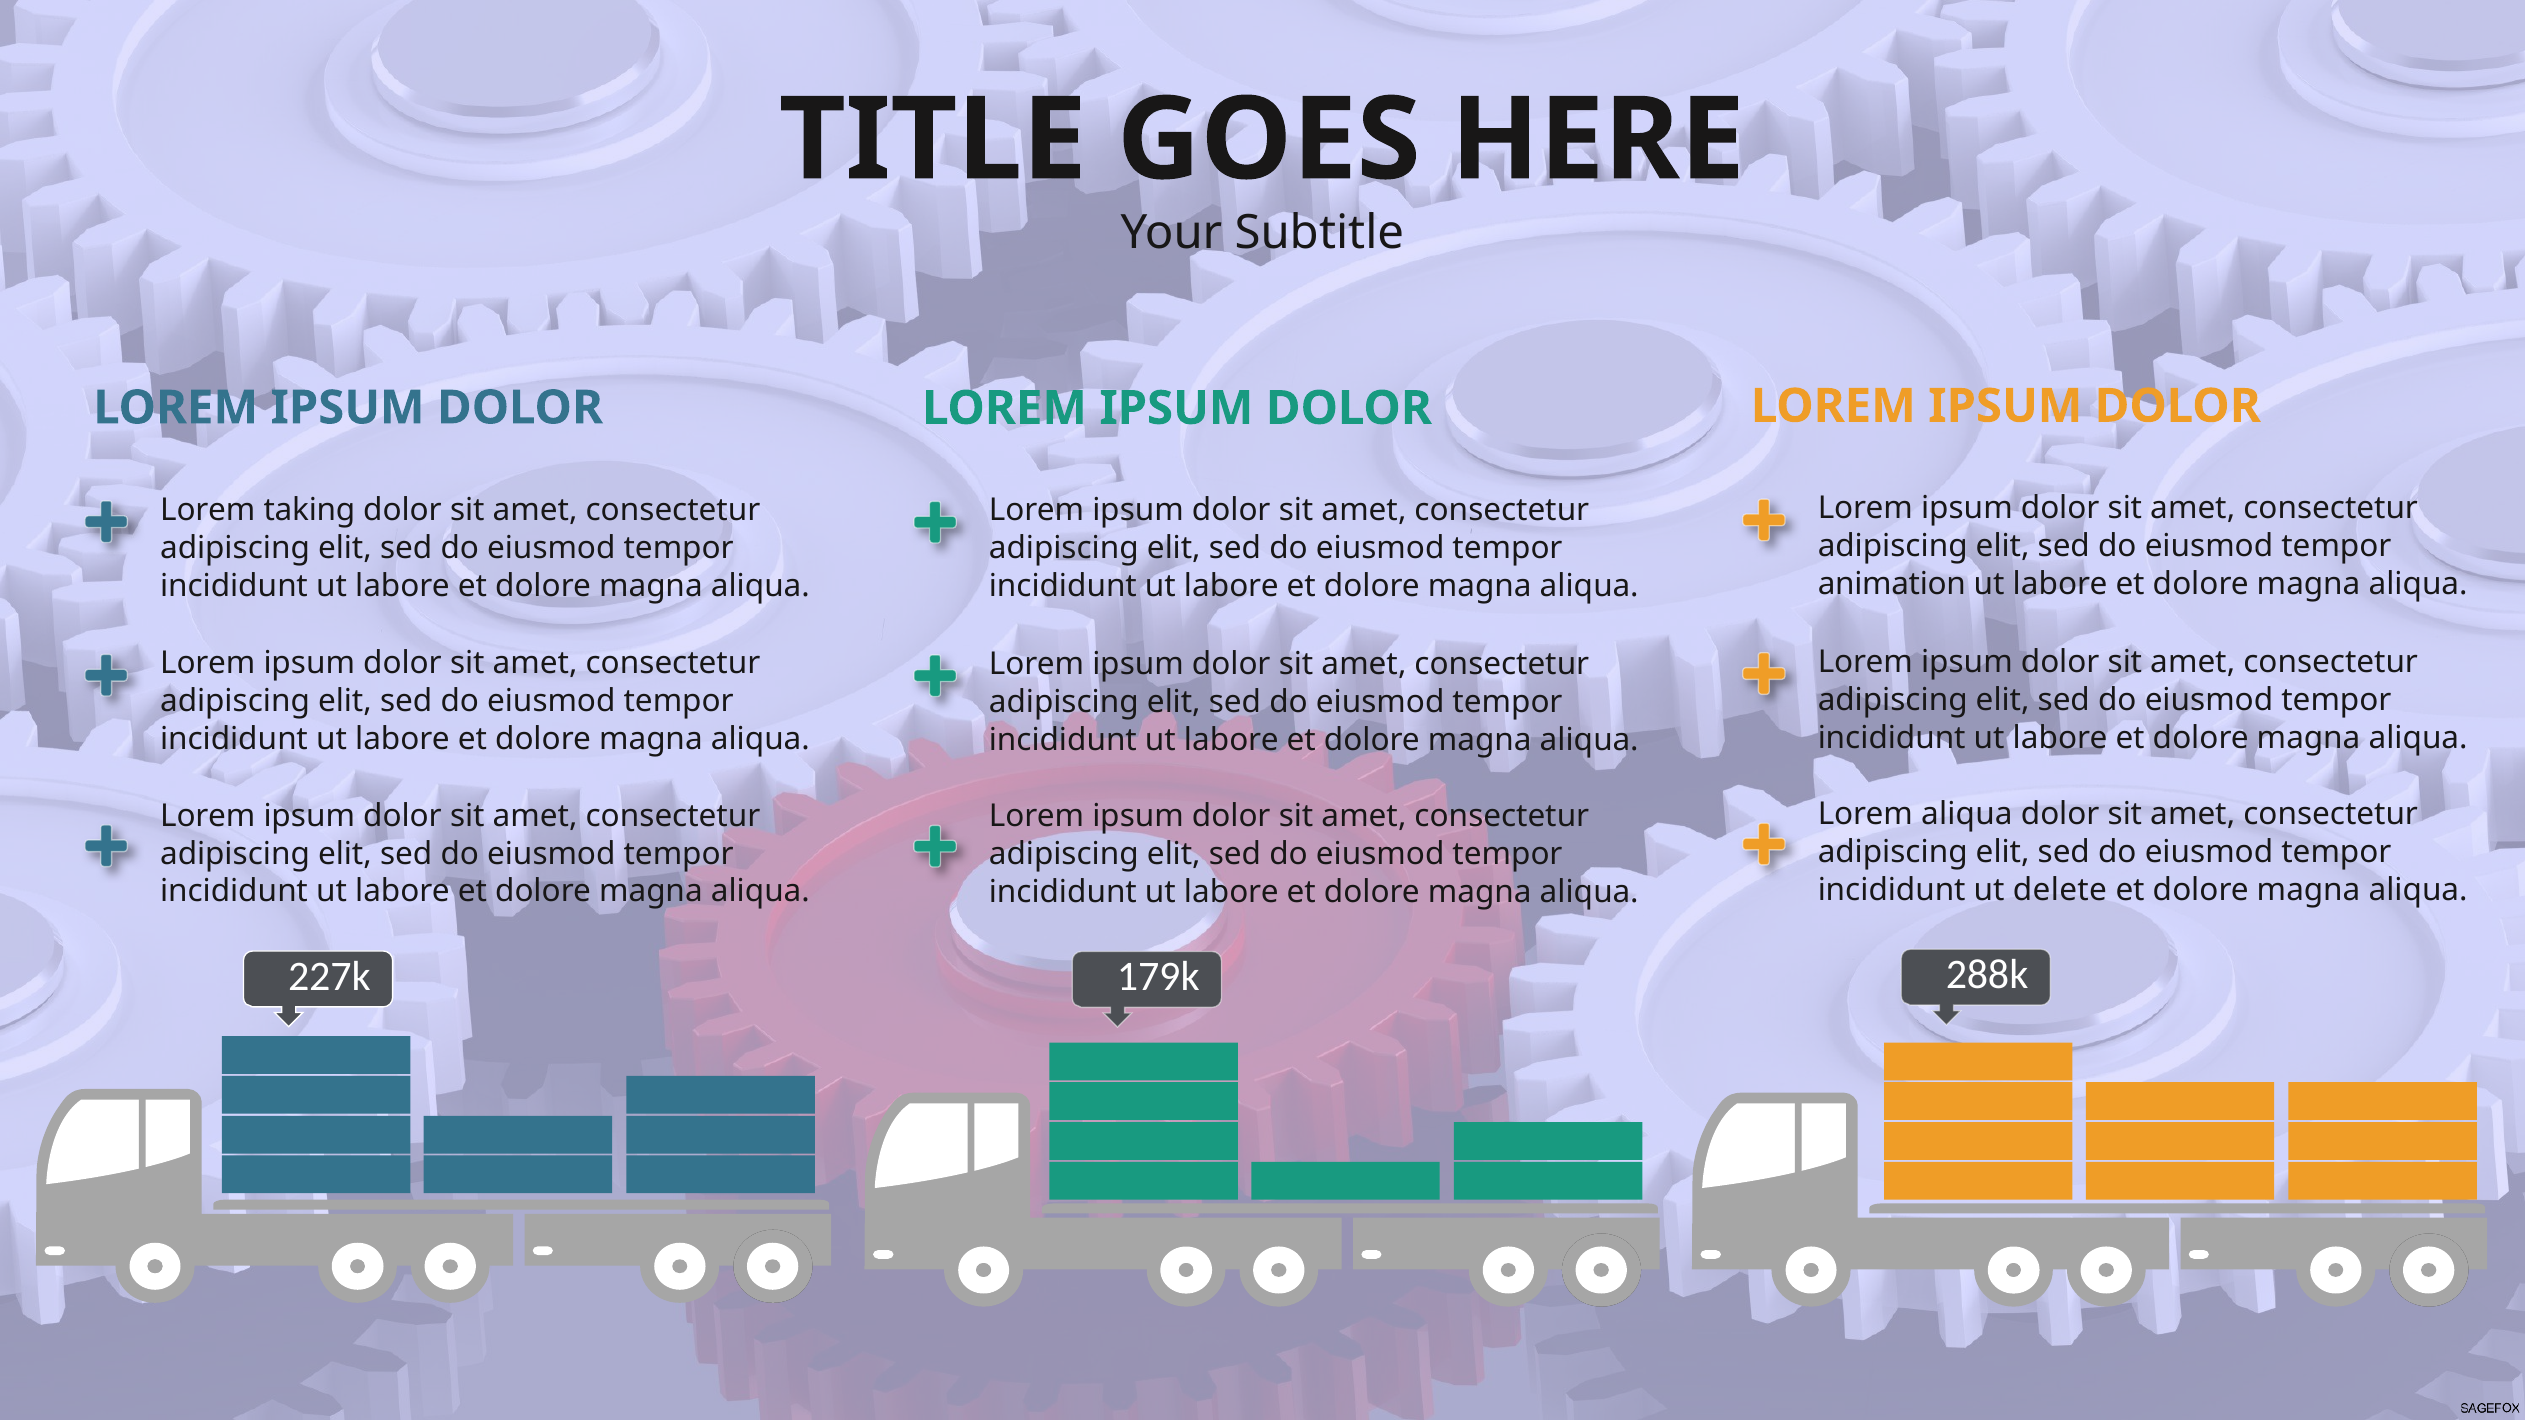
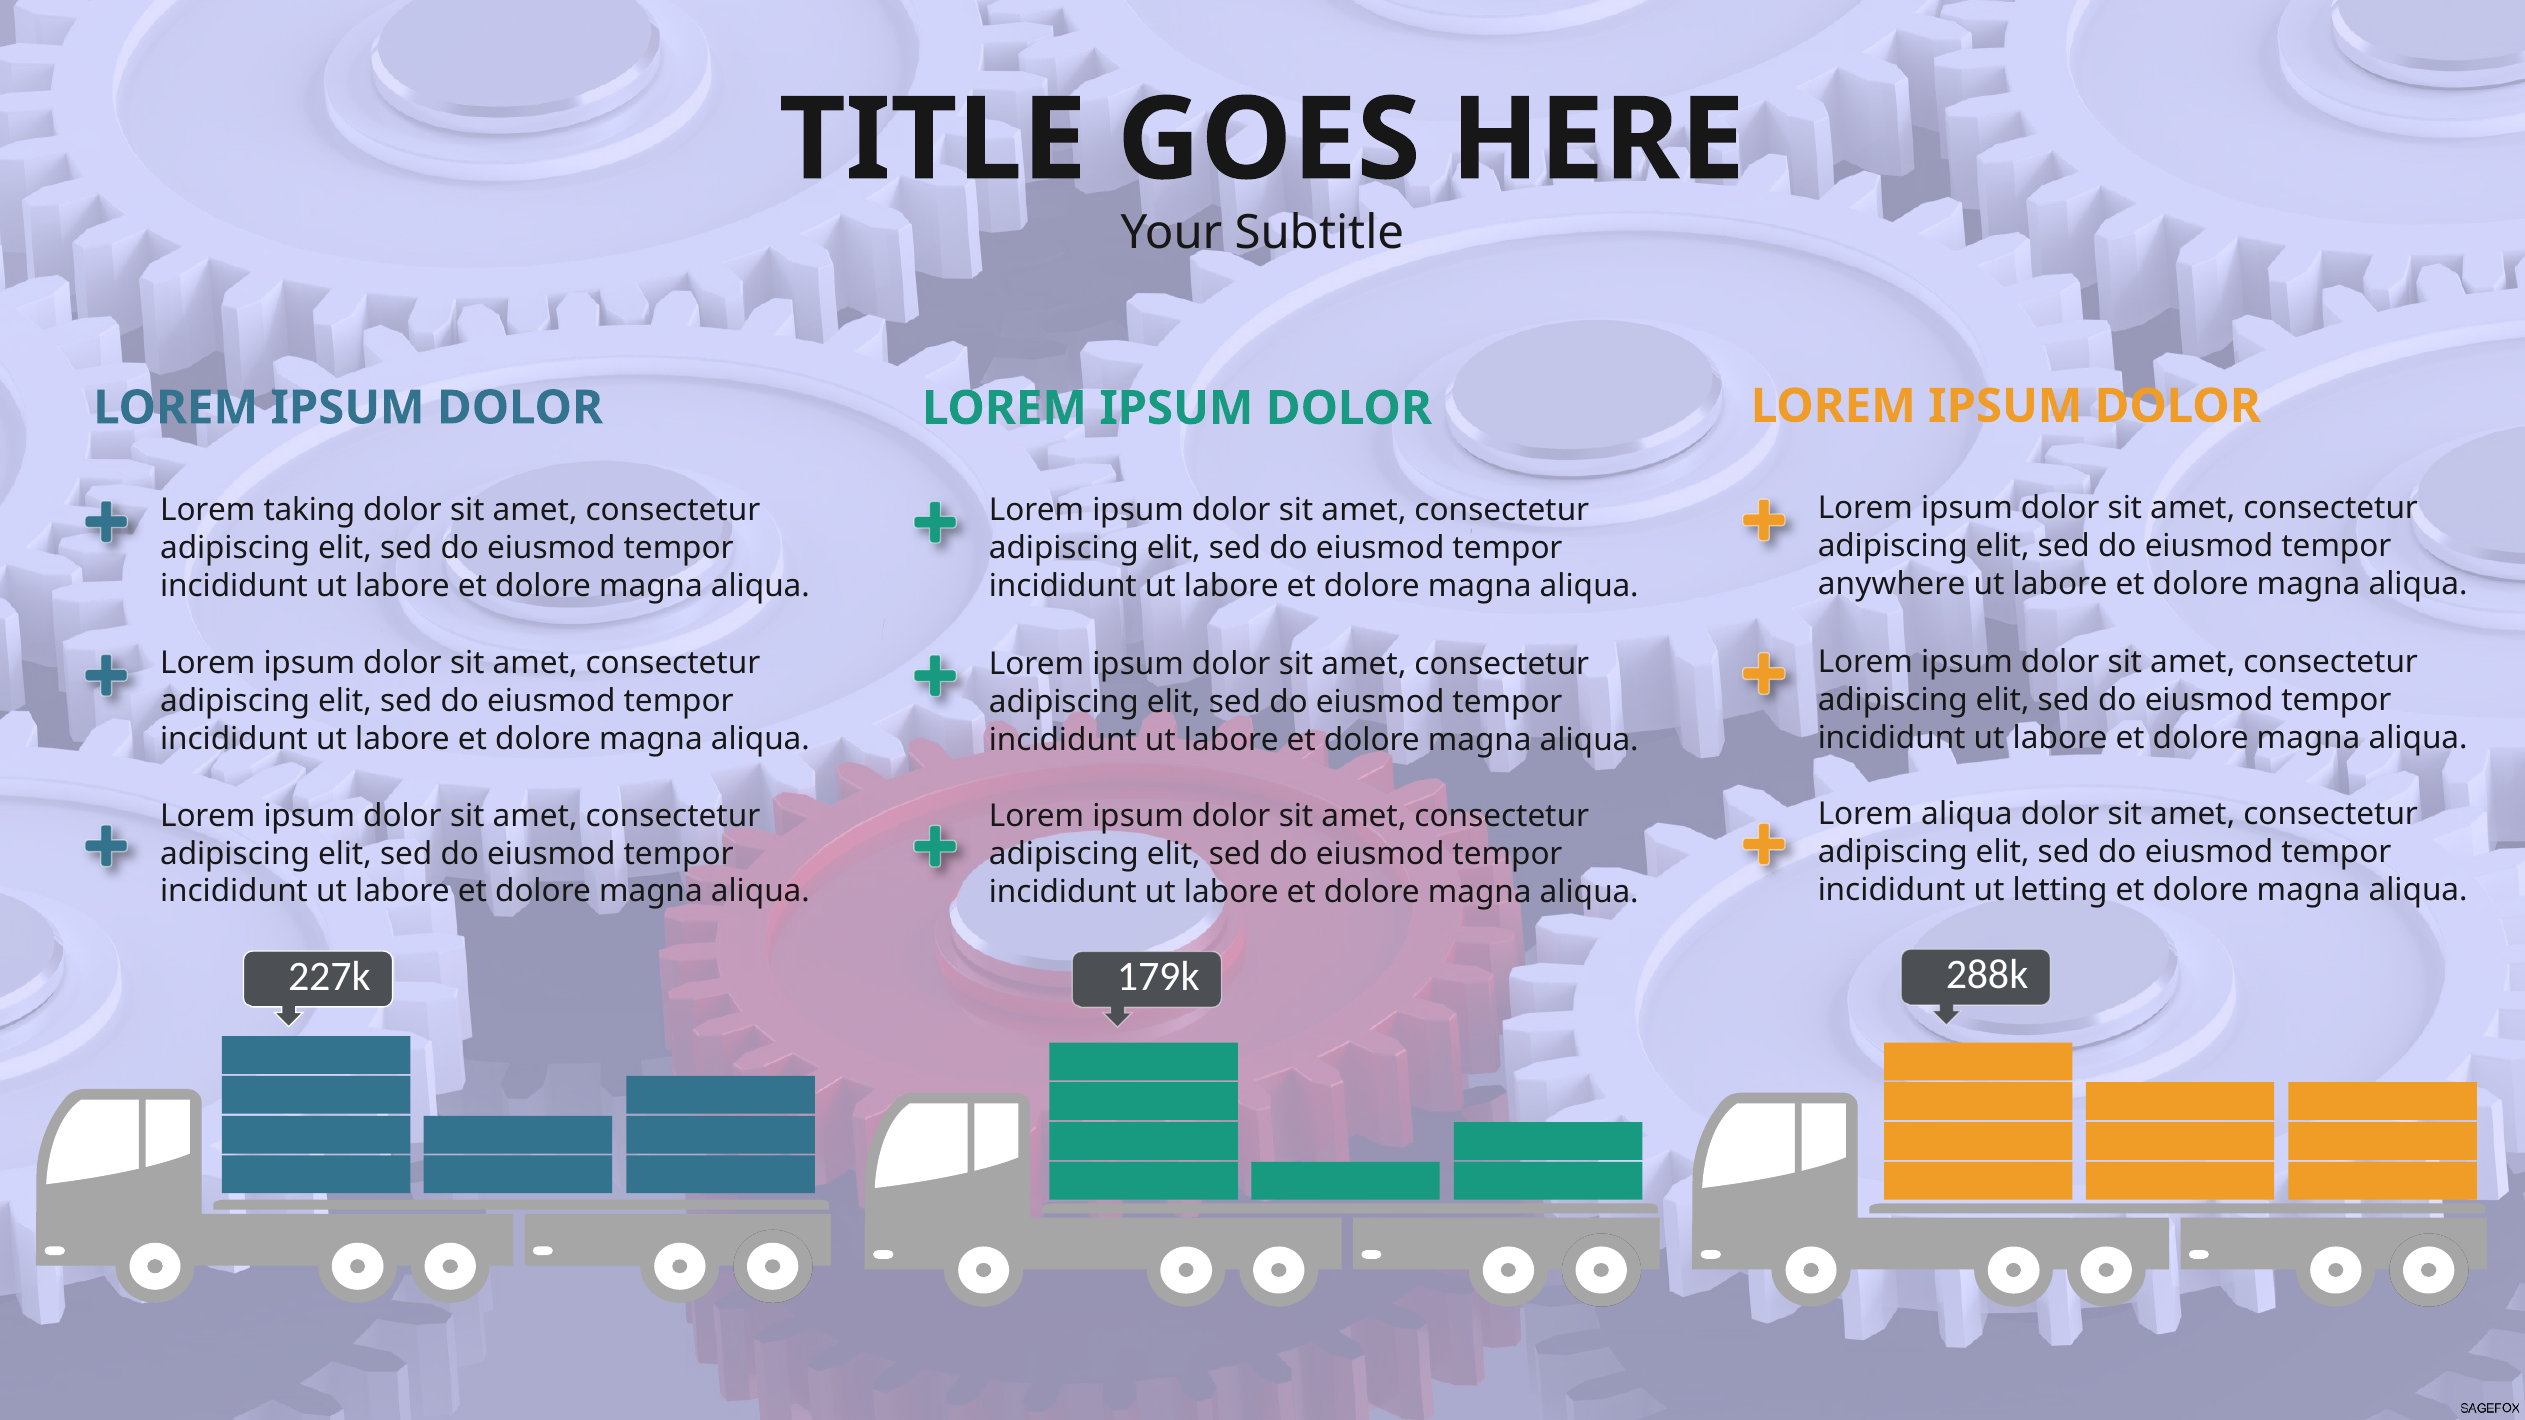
animation: animation -> anywhere
delete: delete -> letting
